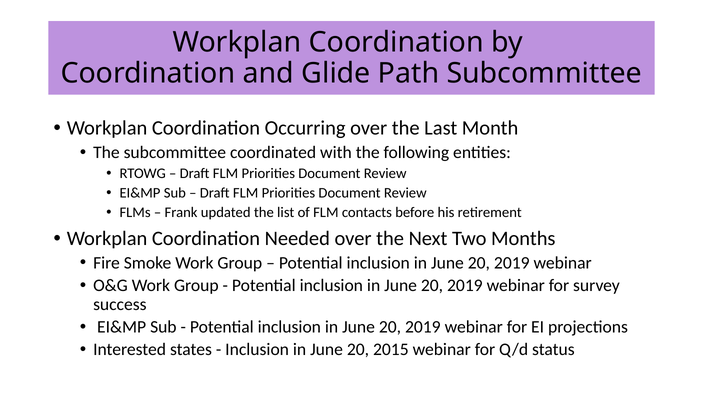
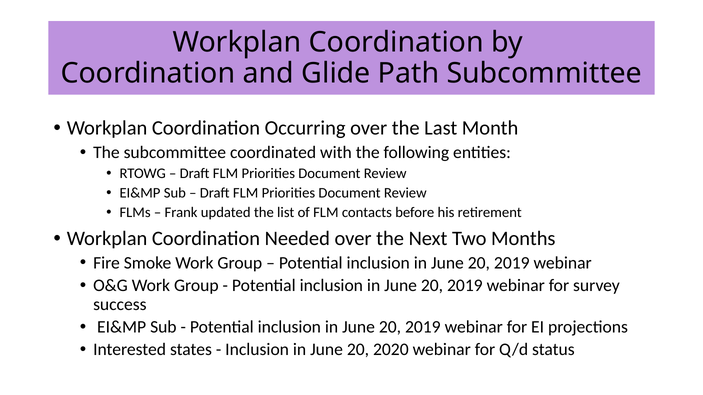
2015: 2015 -> 2020
